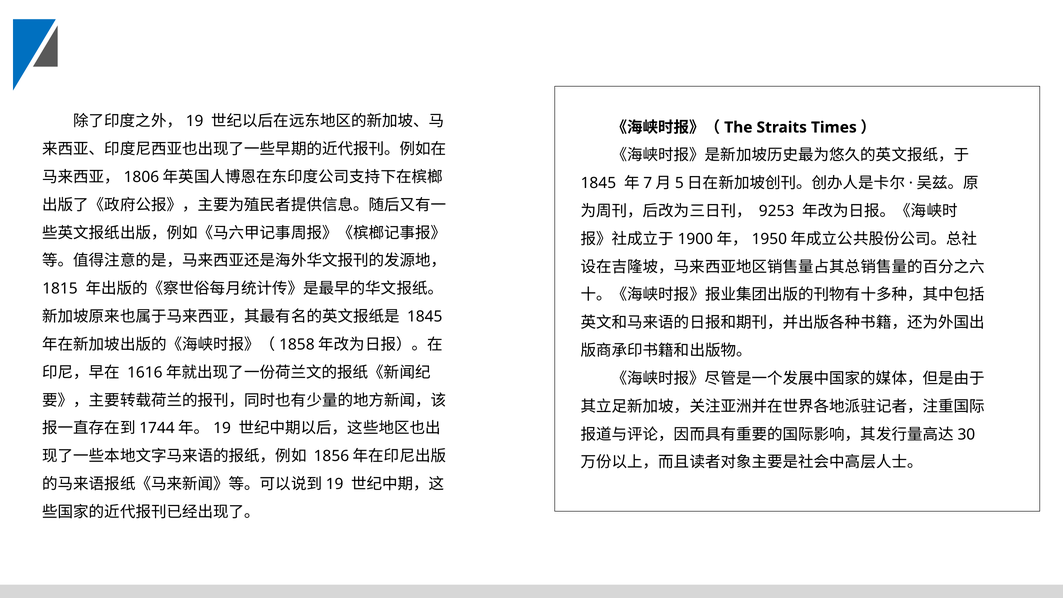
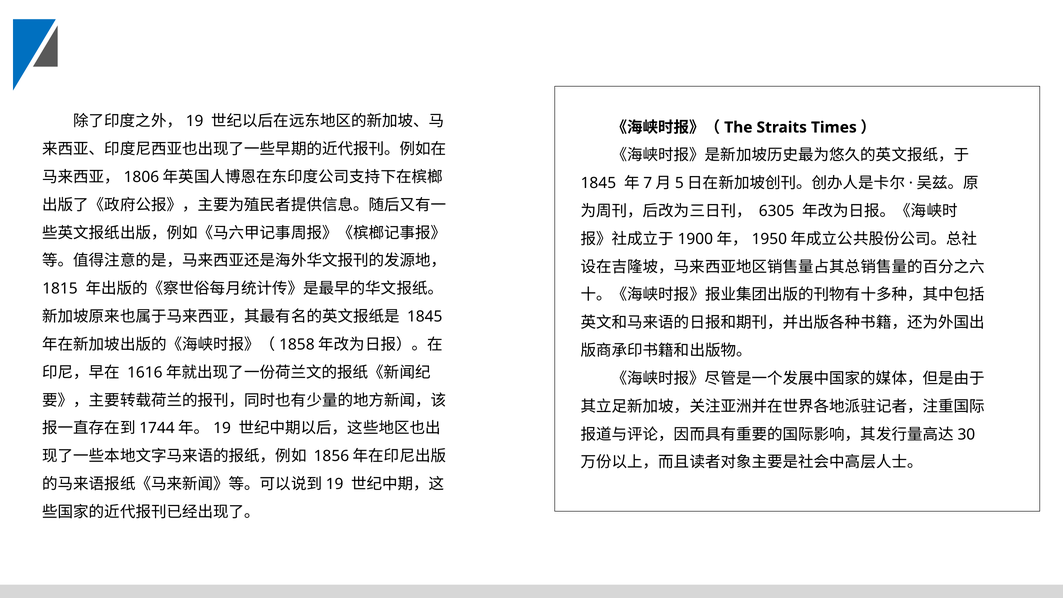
9253: 9253 -> 6305
